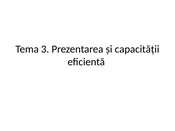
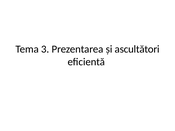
capacității: capacității -> ascultători
